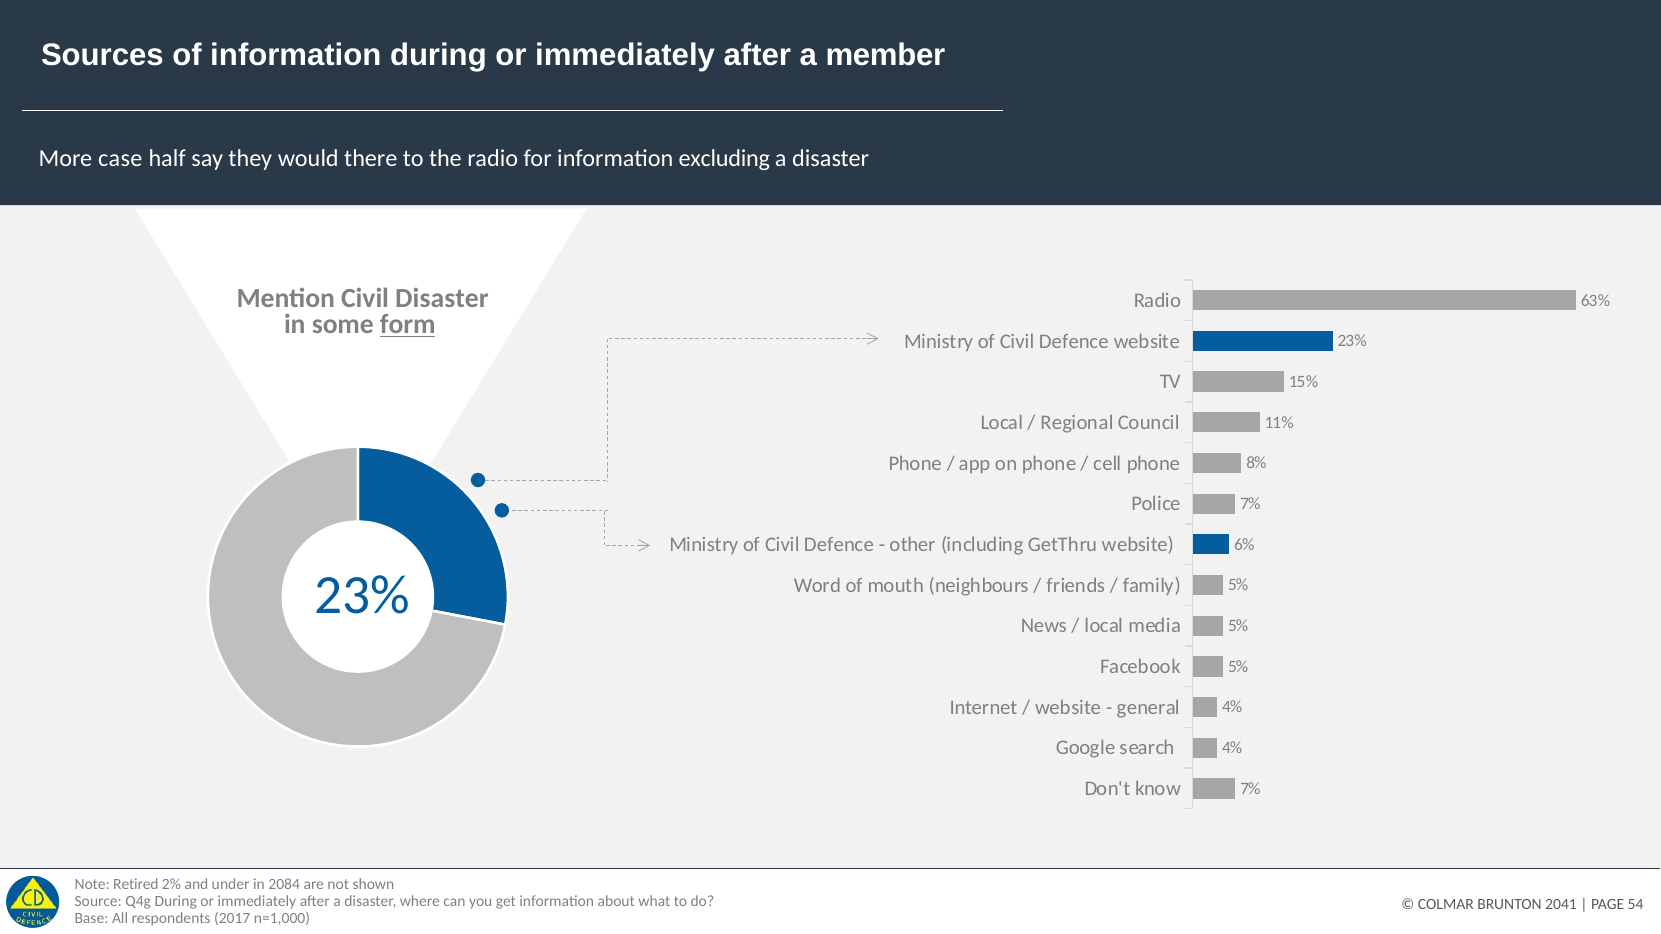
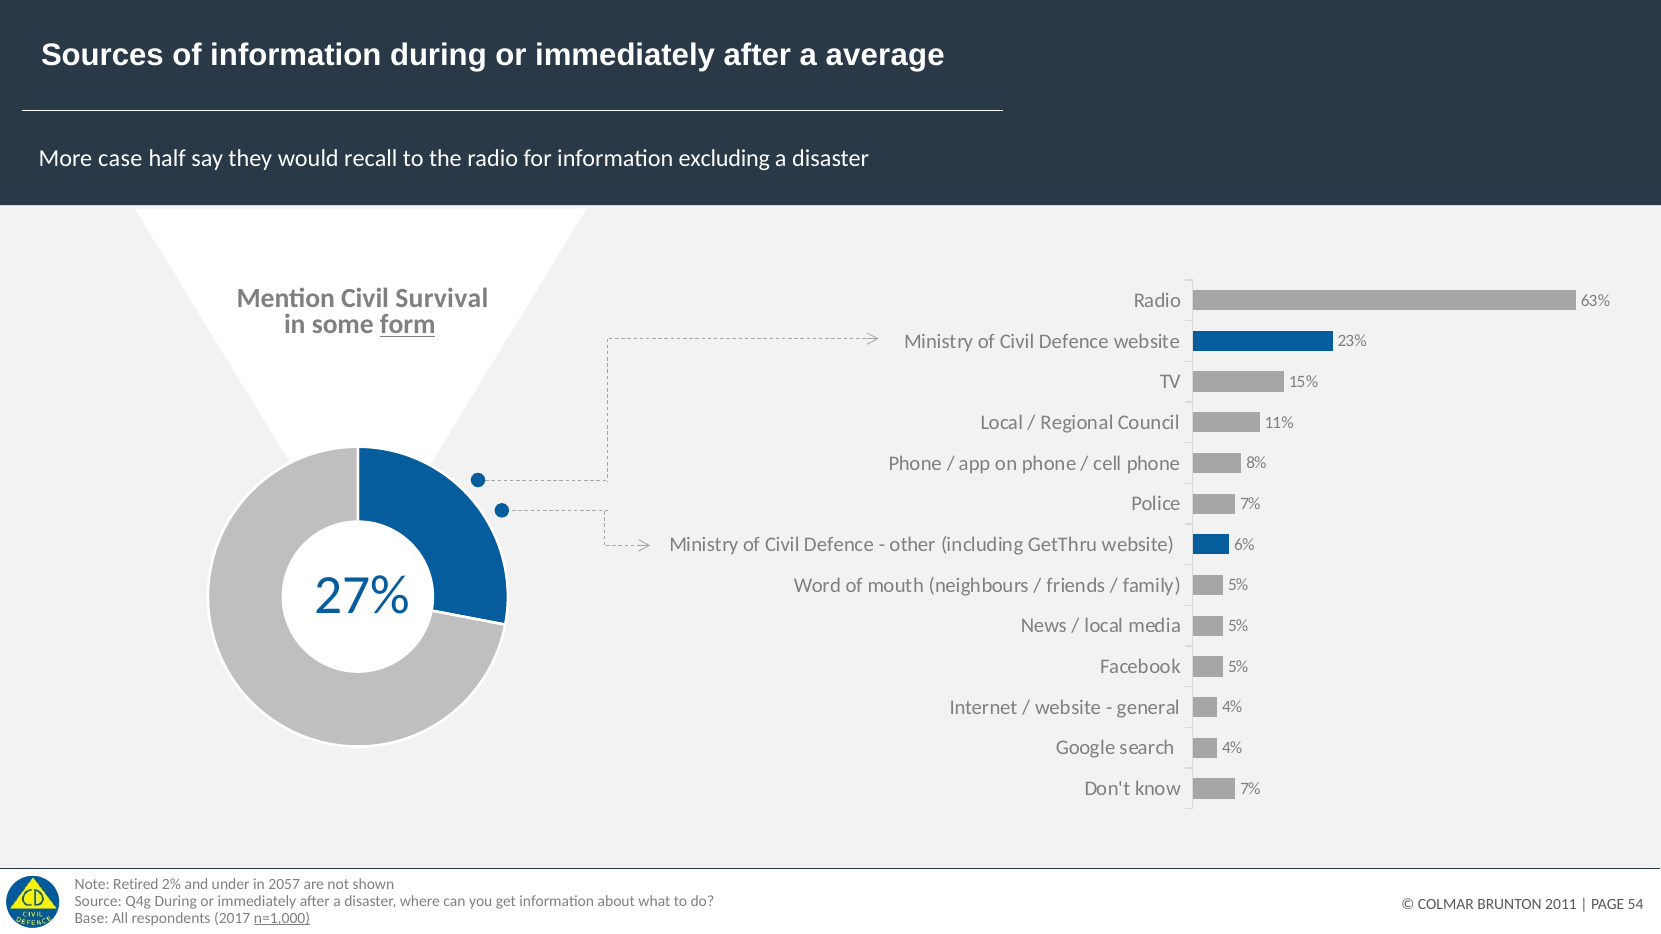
member: member -> average
there: there -> recall
Civil Disaster: Disaster -> Survival
23% at (362, 595): 23% -> 27%
2084: 2084 -> 2057
2041: 2041 -> 2011
n=1,000 underline: none -> present
